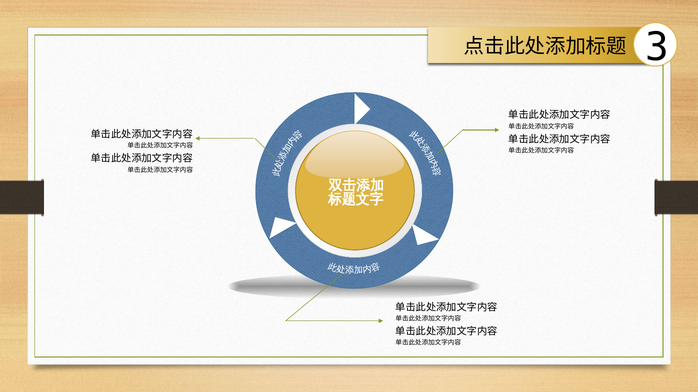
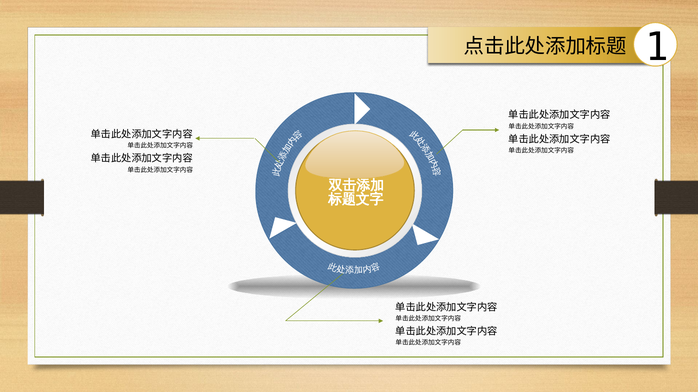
3: 3 -> 1
